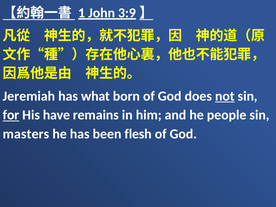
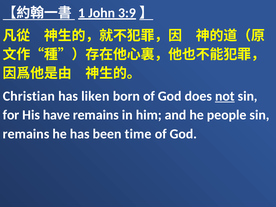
Jeremiah: Jeremiah -> Christian
what: what -> liken
for underline: present -> none
masters at (26, 134): masters -> remains
flesh: flesh -> time
